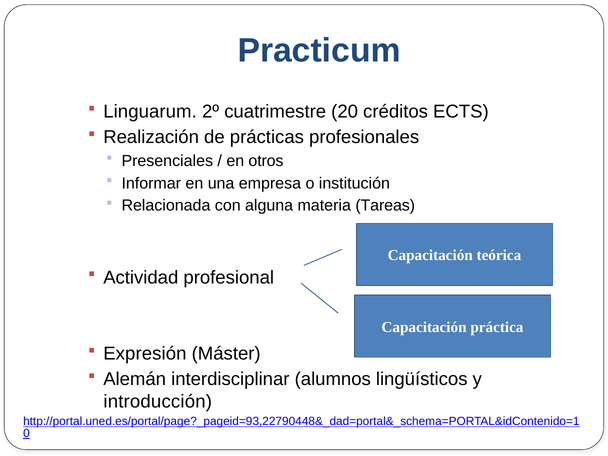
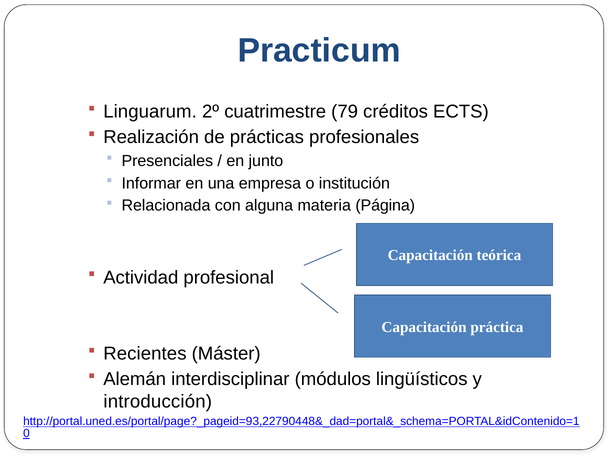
20: 20 -> 79
otros: otros -> junto
Tareas: Tareas -> Página
Expresión: Expresión -> Recientes
alumnos: alumnos -> módulos
